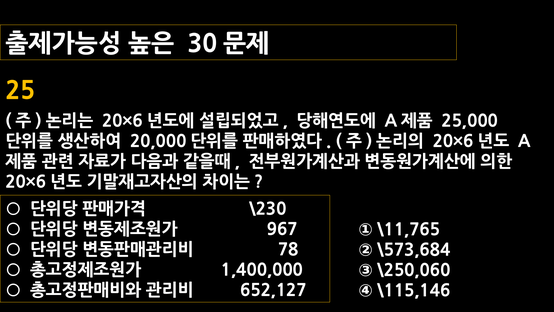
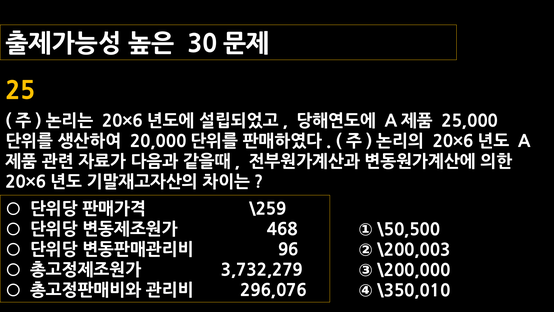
\230: \230 -> \259
967: 967 -> 468
\11,765: \11,765 -> \50,500
78: 78 -> 96
\573,684: \573,684 -> \200,003
1,400,000: 1,400,000 -> 3,732,279
\250,060: \250,060 -> \200,000
652,127: 652,127 -> 296,076
\115,146: \115,146 -> \350,010
